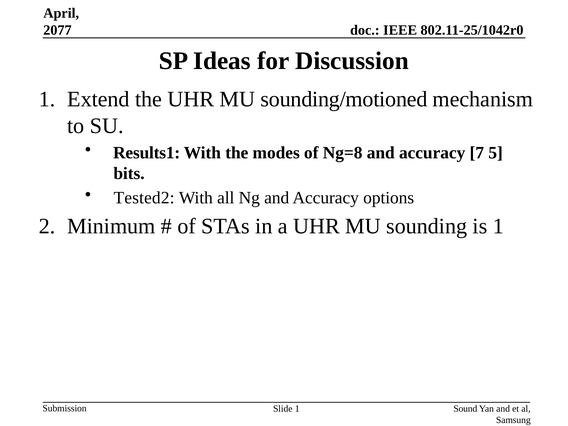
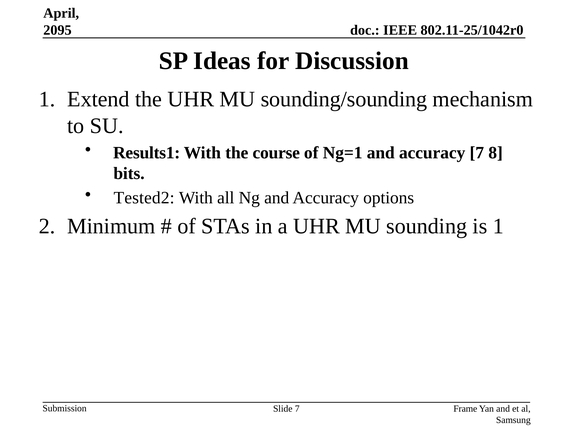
2077: 2077 -> 2095
sounding/motioned: sounding/motioned -> sounding/sounding
modes: modes -> course
Ng=8: Ng=8 -> Ng=1
5: 5 -> 8
Slide 1: 1 -> 7
Sound: Sound -> Frame
